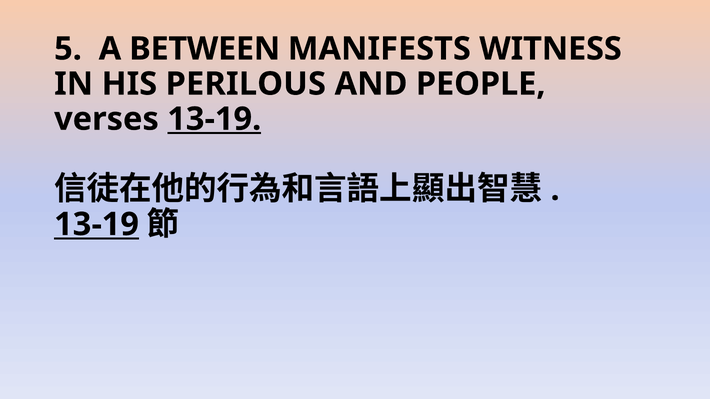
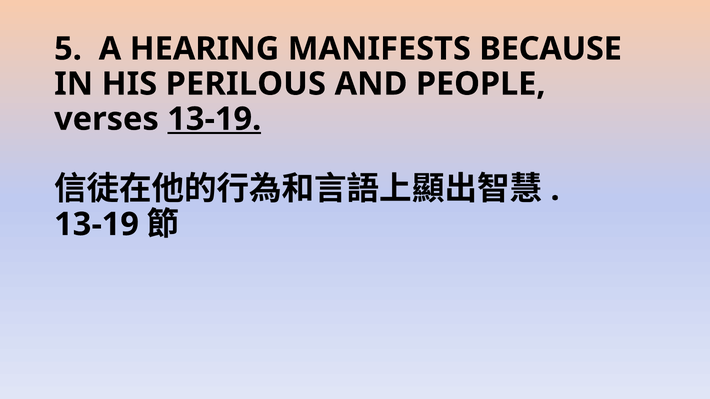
BETWEEN: BETWEEN -> HEARING
WITNESS: WITNESS -> BECAUSE
13-19 at (97, 225) underline: present -> none
